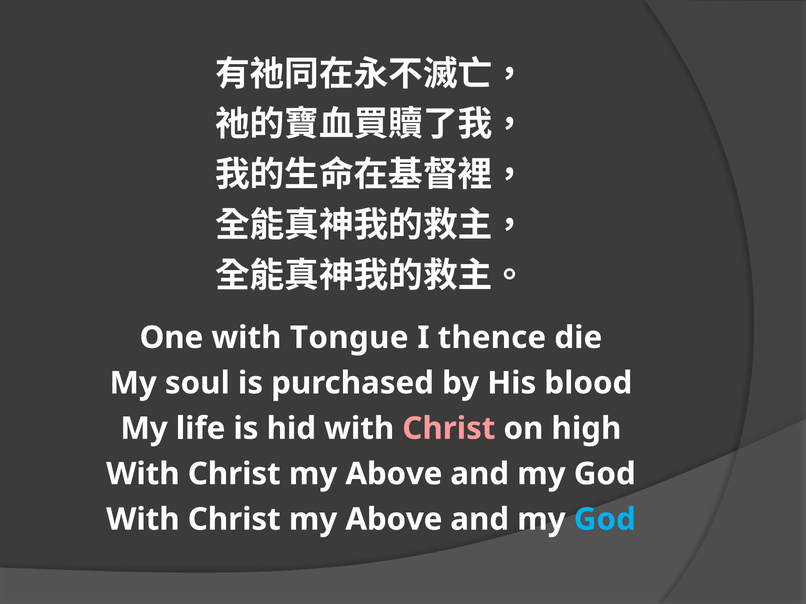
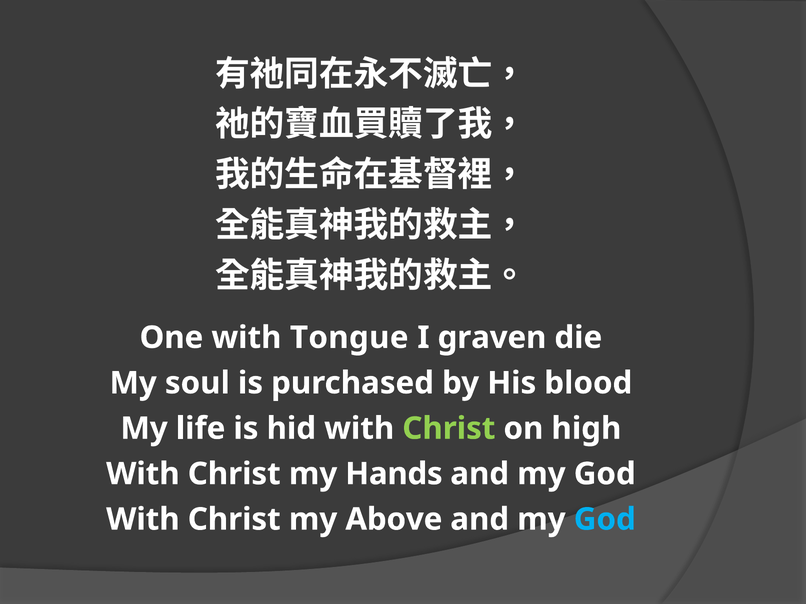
thence: thence -> graven
Christ at (449, 429) colour: pink -> light green
Above at (394, 474): Above -> Hands
